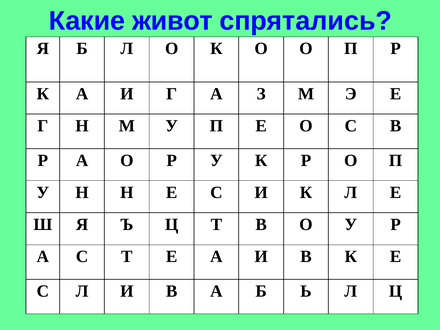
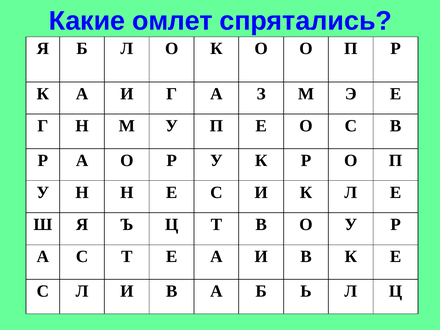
живот: живот -> омлет
